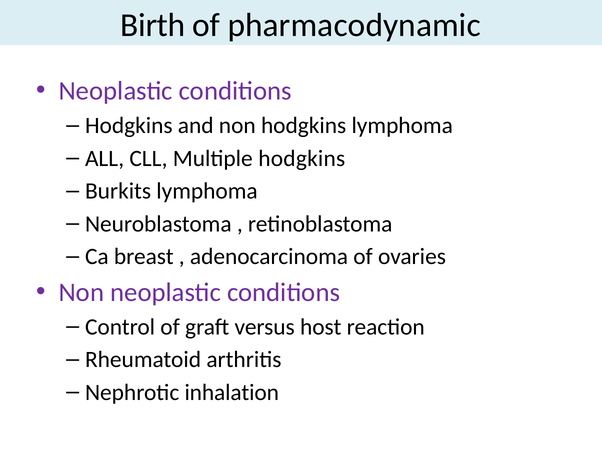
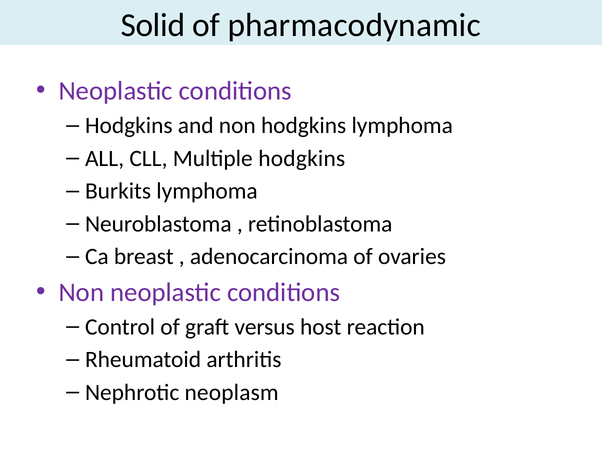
Birth: Birth -> Solid
inhalation: inhalation -> neoplasm
